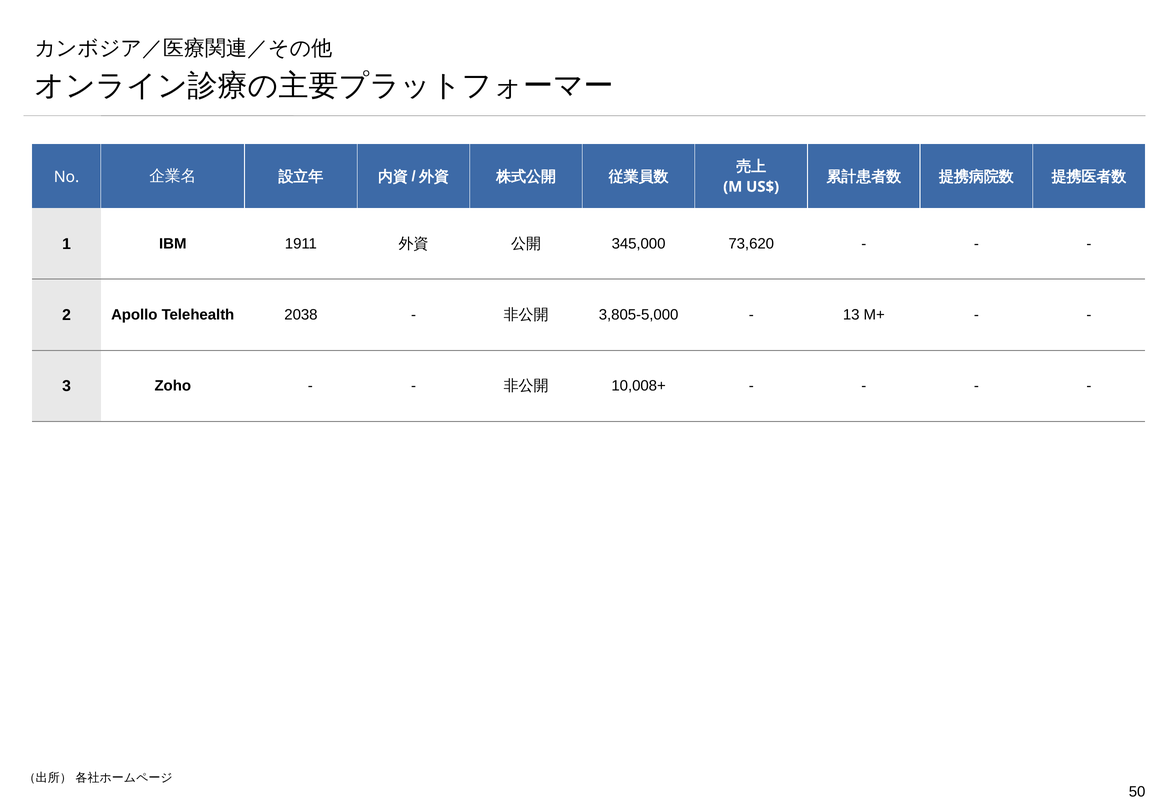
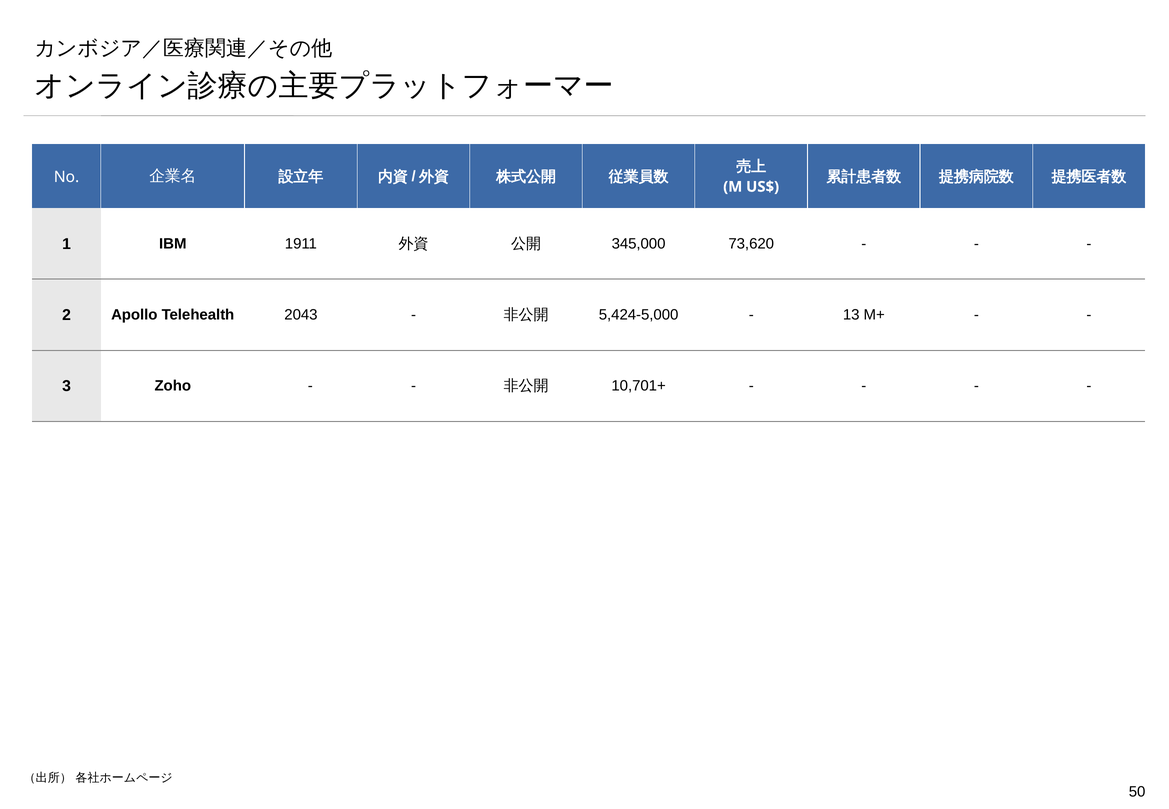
2038: 2038 -> 2043
3,805-5,000: 3,805-5,000 -> 5,424-5,000
10,008+: 10,008+ -> 10,701+
